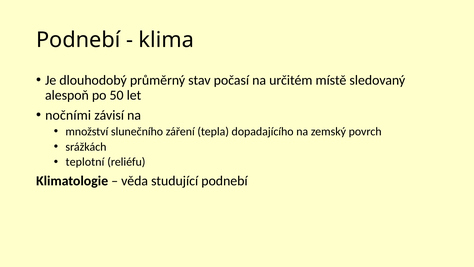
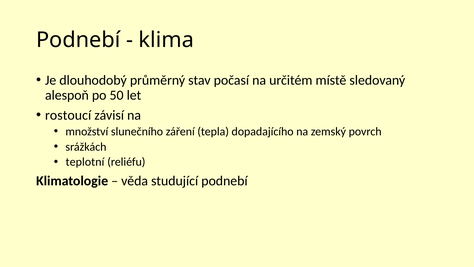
nočními: nočními -> rostoucí
